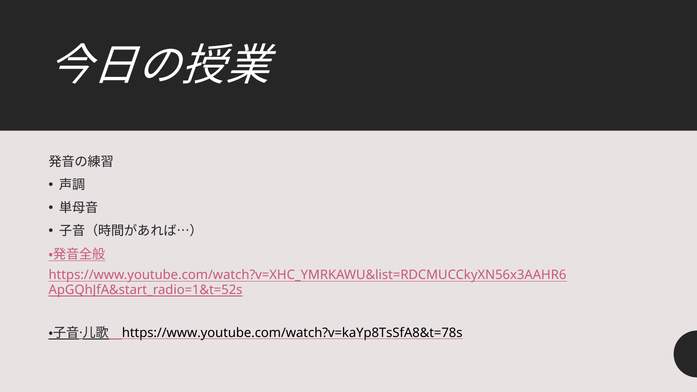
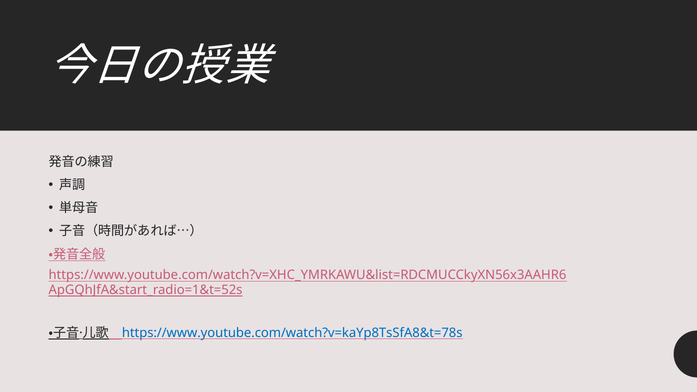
https://www.youtube.com/watch?v=kaYp8TsSfA8&t=78s colour: black -> blue
